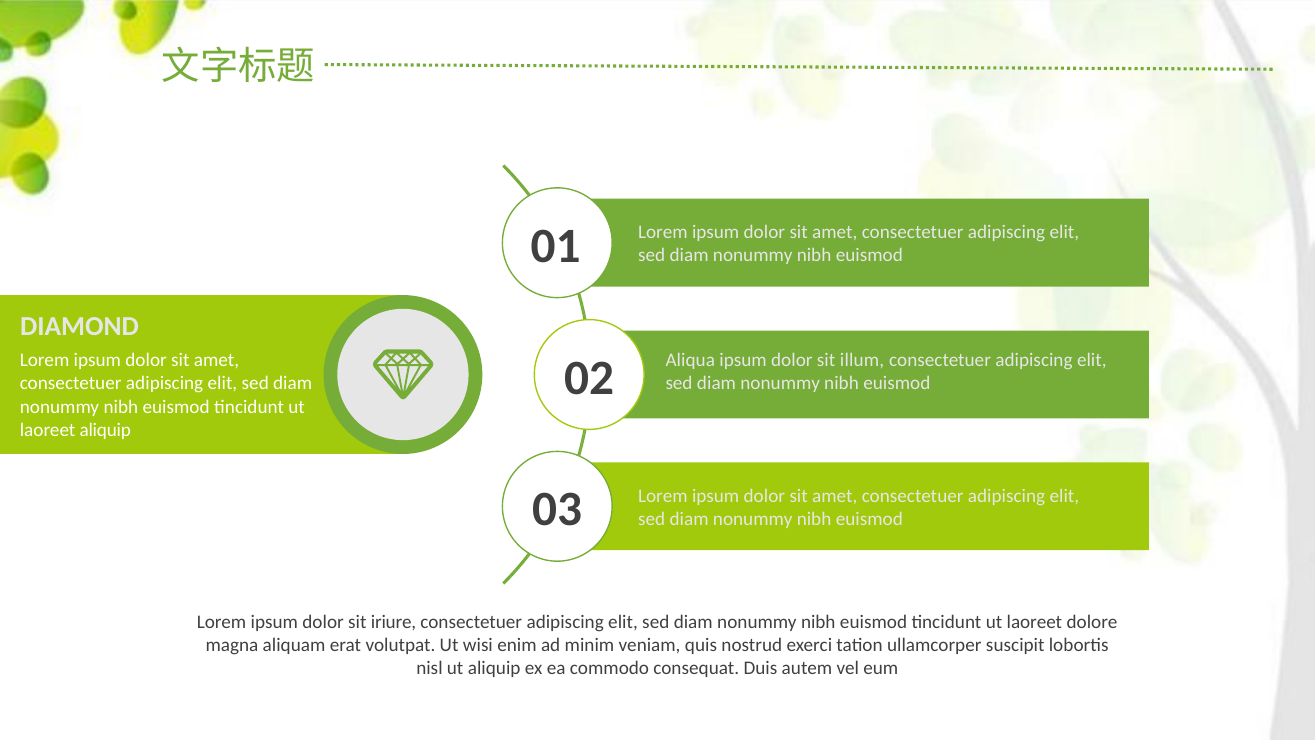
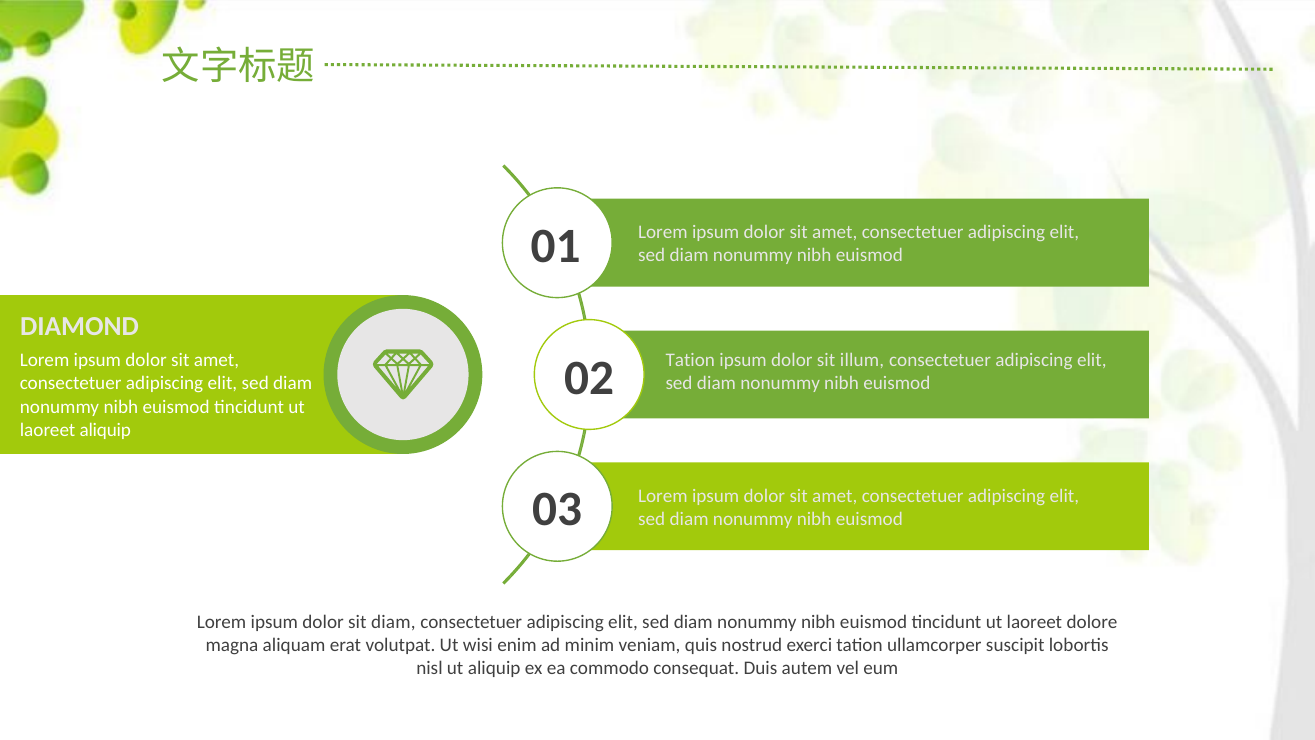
Aliqua at (690, 360): Aliqua -> Tation
sit iriure: iriure -> diam
